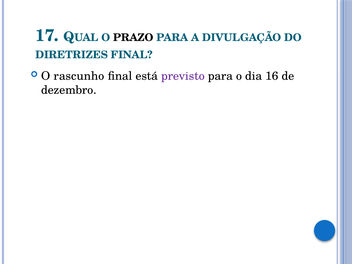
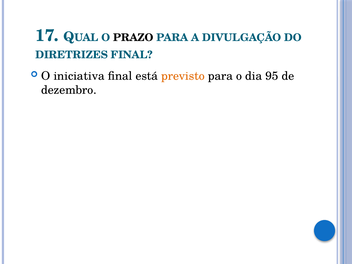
rascunho: rascunho -> iniciativa
previsto colour: purple -> orange
16: 16 -> 95
